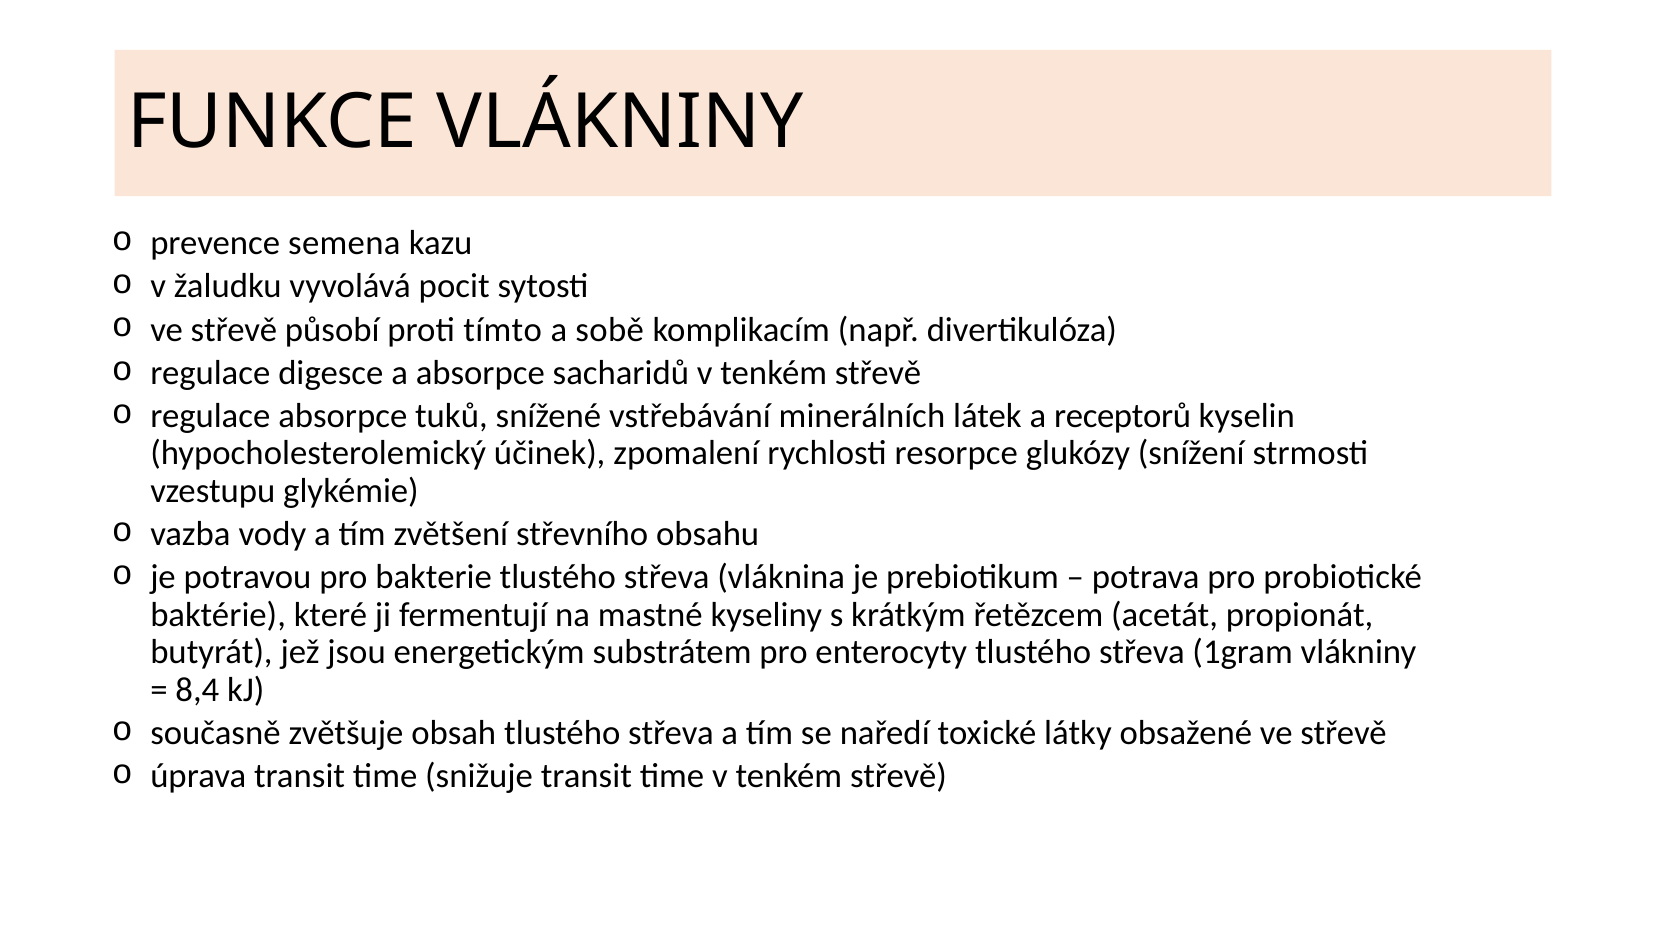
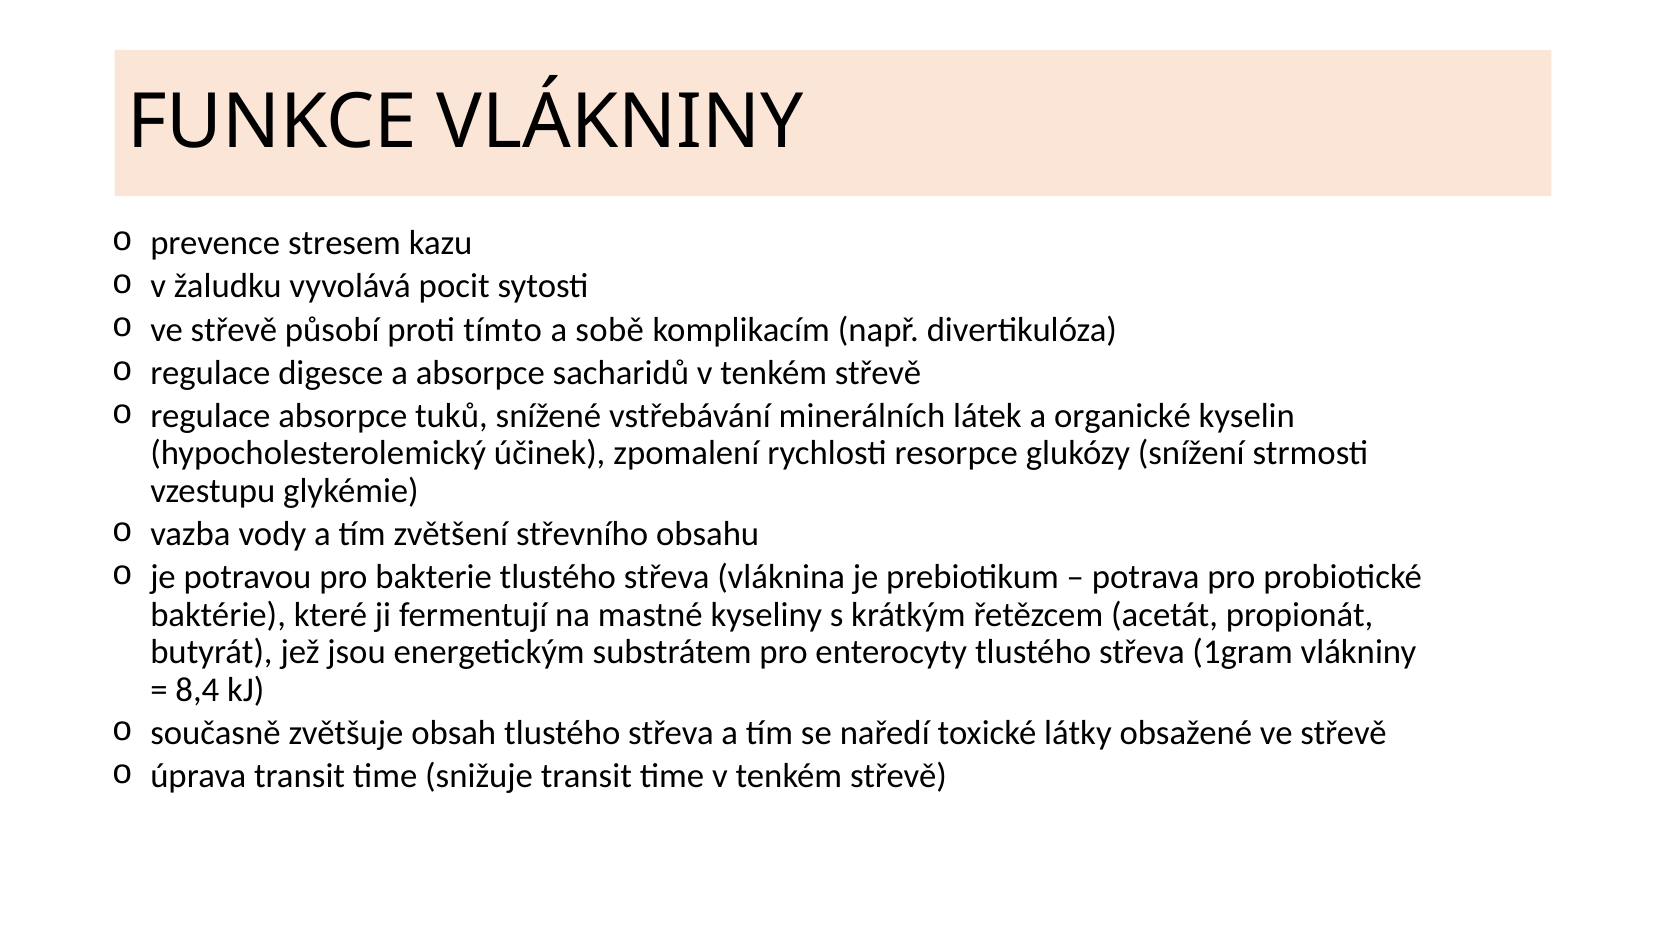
semena: semena -> stresem
receptorů: receptorů -> organické
